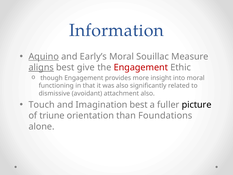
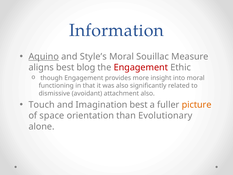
Early’s: Early’s -> Style’s
aligns underline: present -> none
give: give -> blog
picture colour: black -> orange
triune: triune -> space
Foundations: Foundations -> Evolutionary
